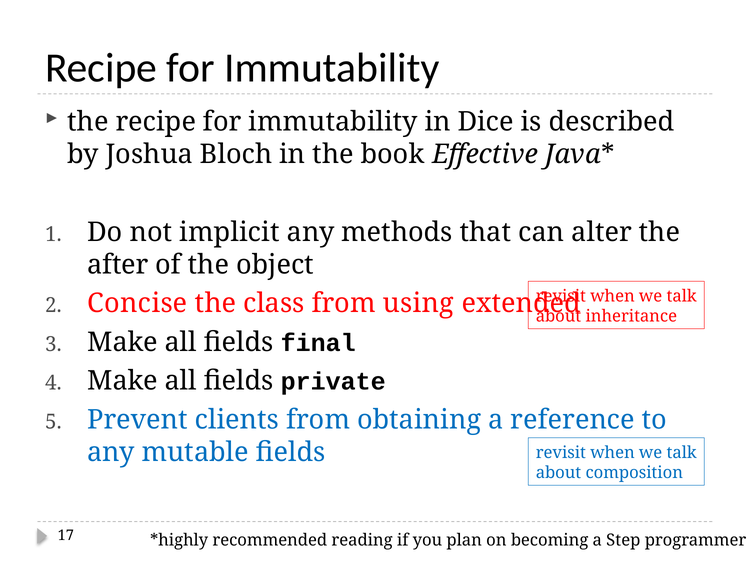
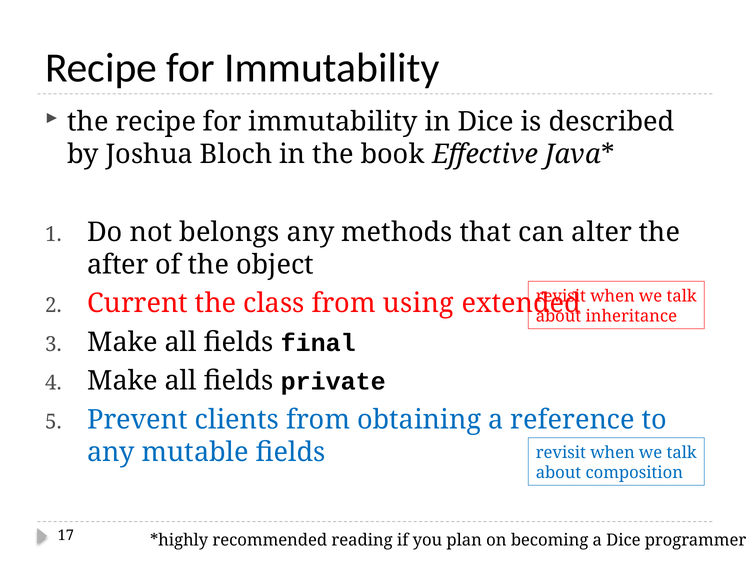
implicit: implicit -> belongs
Concise: Concise -> Current
a Step: Step -> Dice
